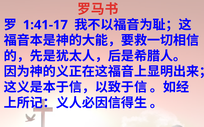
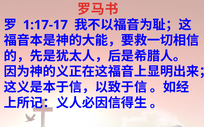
1:41-17: 1:41-17 -> 1:17-17
